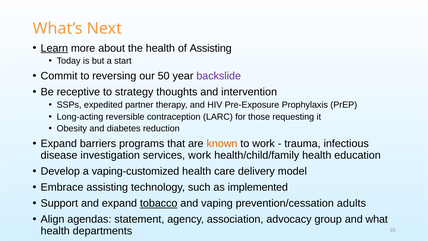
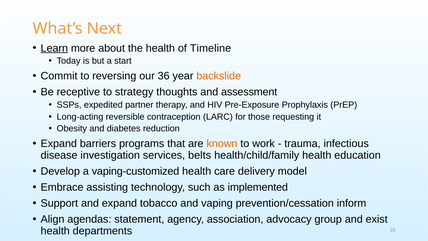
of Assisting: Assisting -> Timeline
50: 50 -> 36
backslide colour: purple -> orange
intervention: intervention -> assessment
services work: work -> belts
tobacco underline: present -> none
adults: adults -> inform
what: what -> exist
